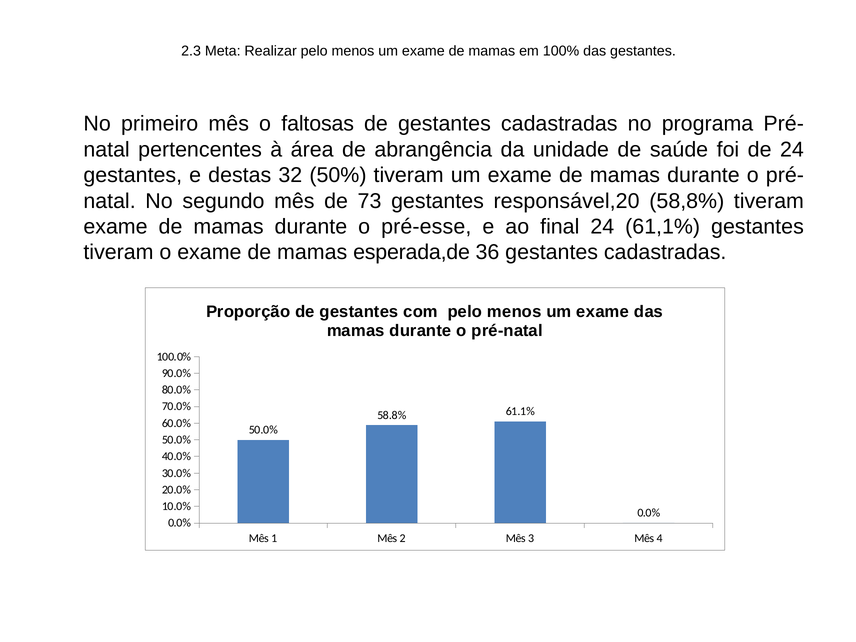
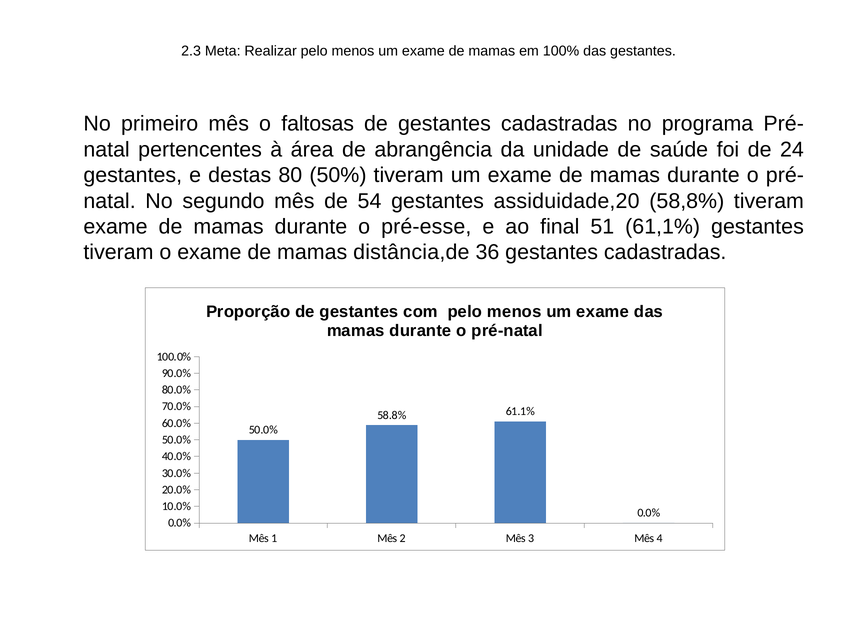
32: 32 -> 80
73: 73 -> 54
responsável,20: responsável,20 -> assiduidade,20
final 24: 24 -> 51
esperada,de: esperada,de -> distância,de
